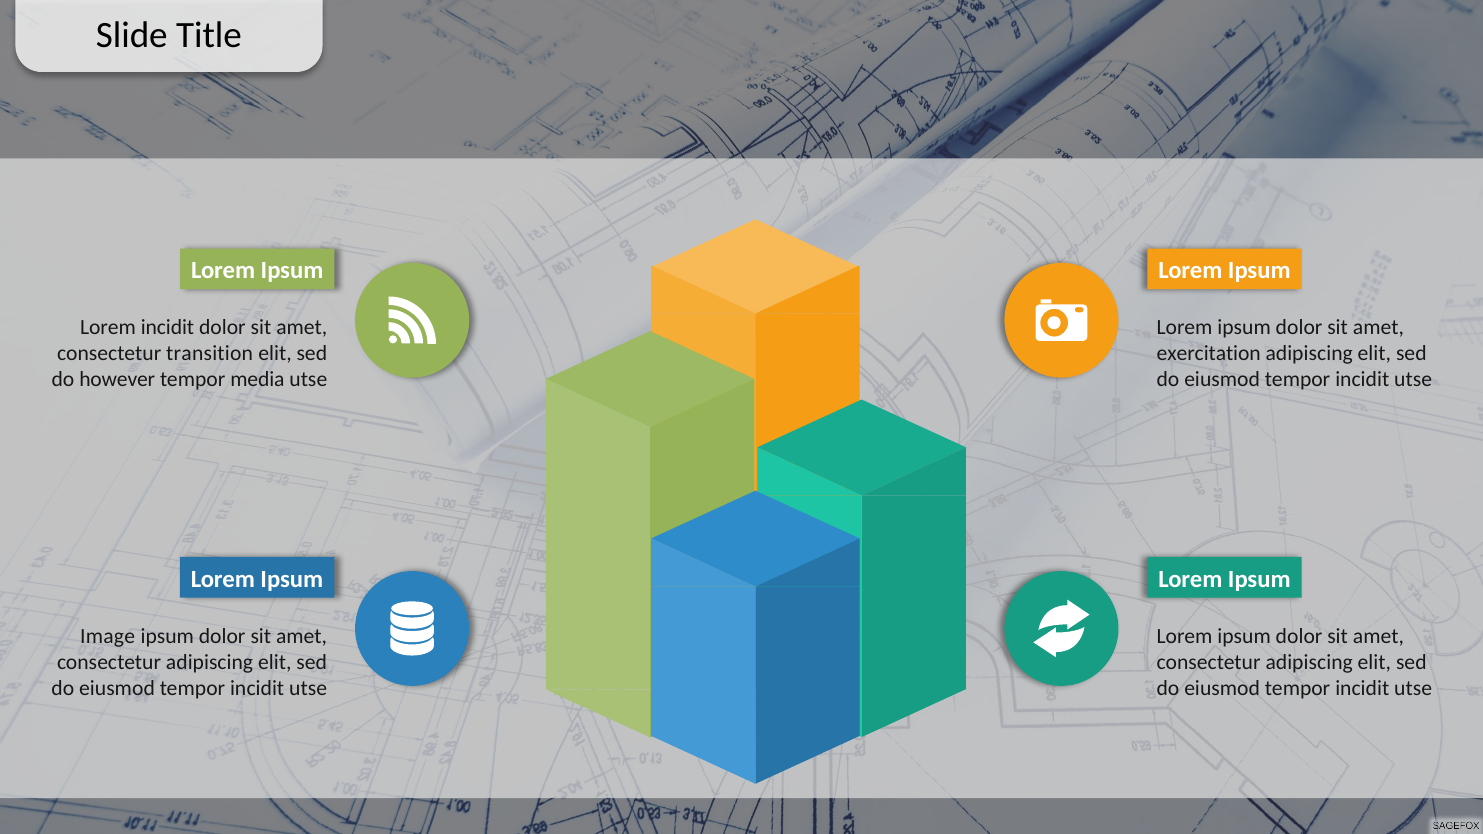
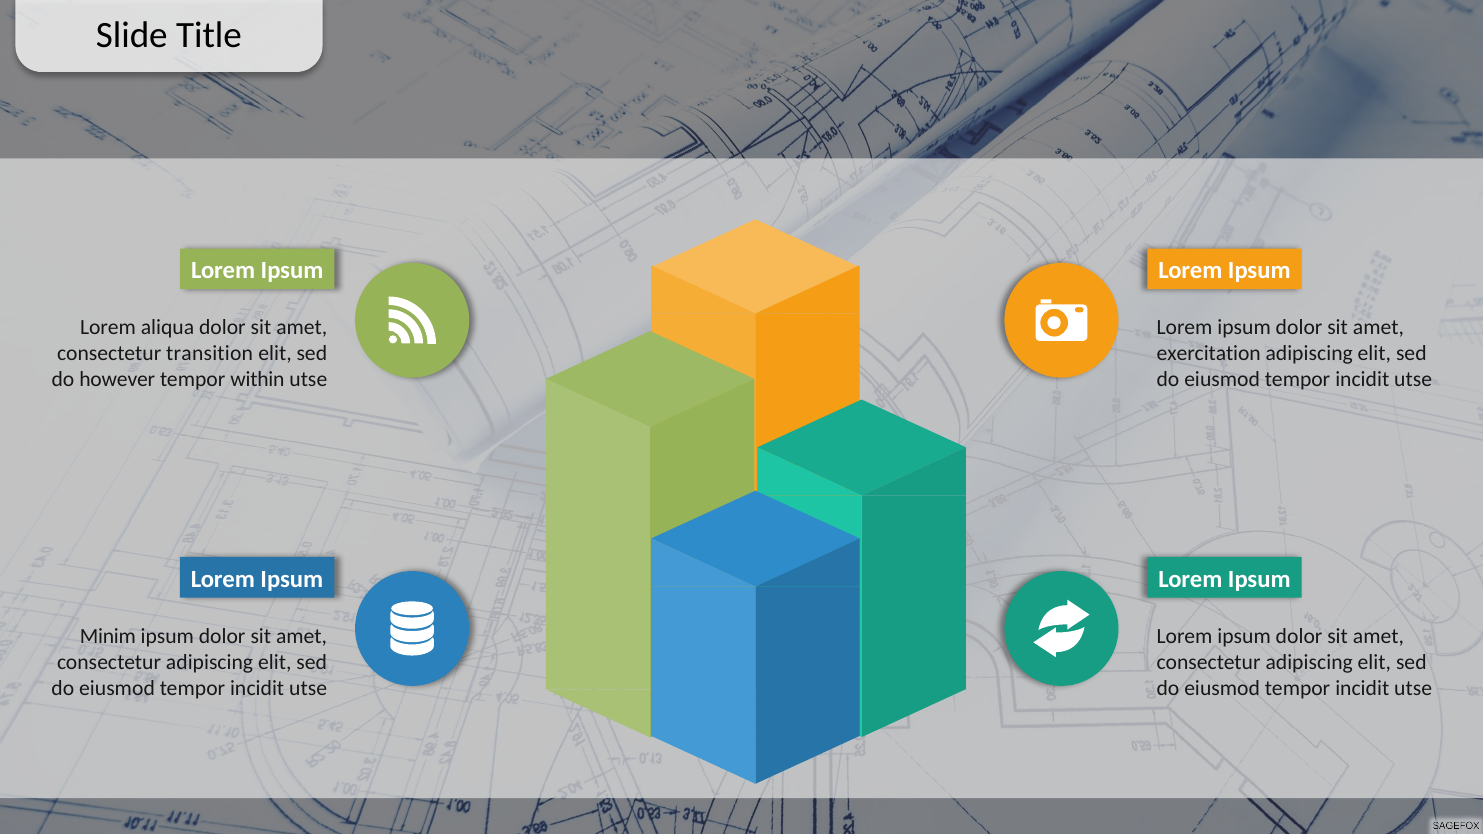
Lorem incidit: incidit -> aliqua
media: media -> within
Image: Image -> Minim
